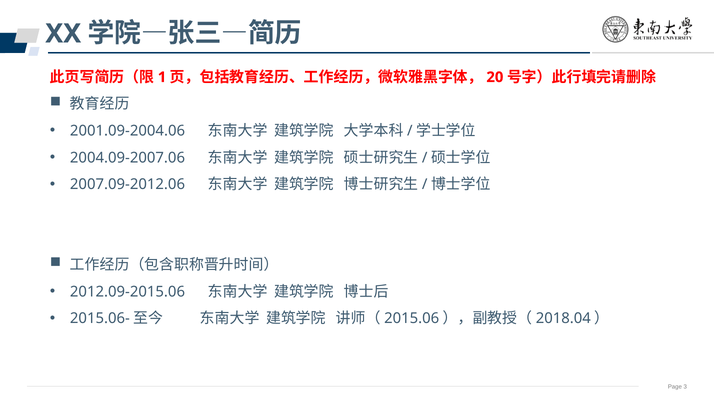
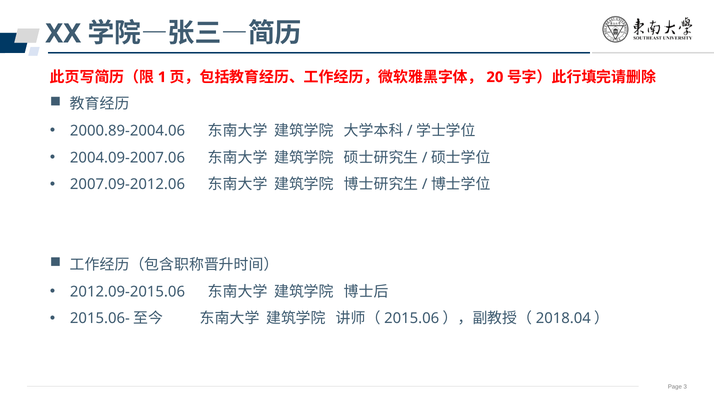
2001.09-2004.06: 2001.09-2004.06 -> 2000.89-2004.06
